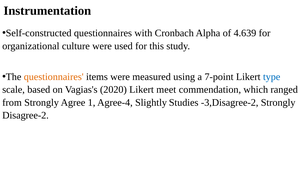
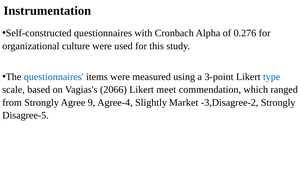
4.639: 4.639 -> 0.276
questionnaires at (54, 77) colour: orange -> blue
7-point: 7-point -> 3-point
2020: 2020 -> 2066
1: 1 -> 9
Studies: Studies -> Market
Disagree-2: Disagree-2 -> Disagree-5
